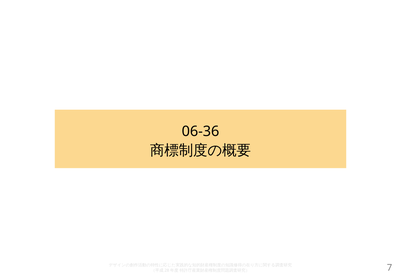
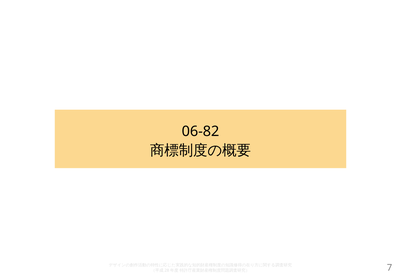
06-36: 06-36 -> 06-82
